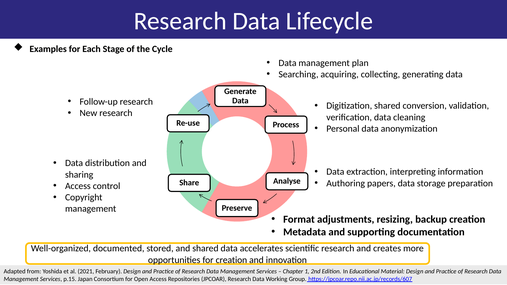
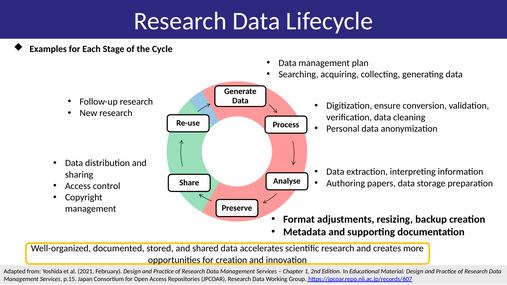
Digitization shared: shared -> ensure
